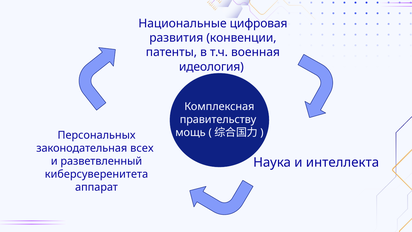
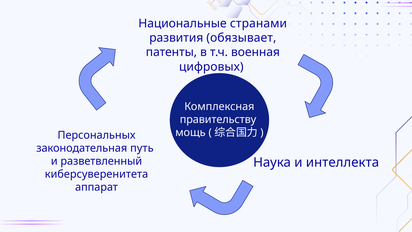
цифровая: цифровая -> странами
конвенции: конвенции -> обязывает
идеология: идеология -> цифровых
всех: всех -> путь
